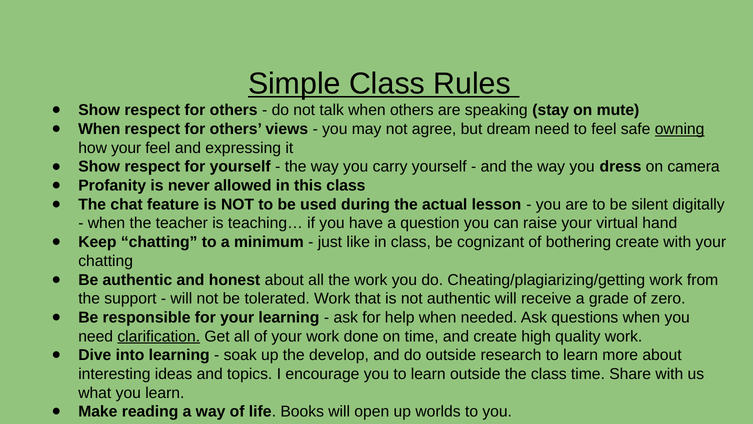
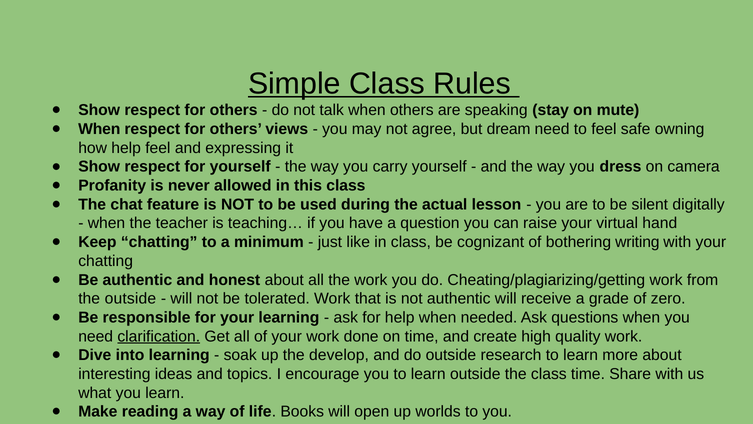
owning underline: present -> none
how your: your -> help
bothering create: create -> writing
the support: support -> outside
